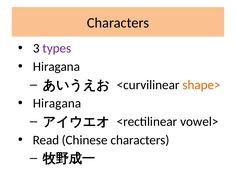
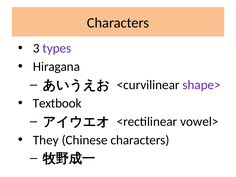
shape> colour: orange -> purple
Hiragana at (57, 103): Hiragana -> Textbook
Read: Read -> They
